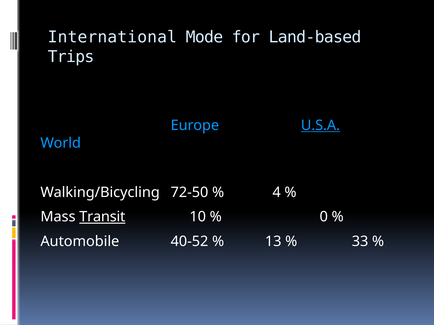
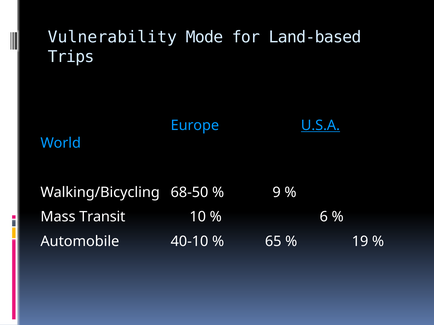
International: International -> Vulnerability
72-50: 72-50 -> 68-50
4: 4 -> 9
Transit underline: present -> none
0: 0 -> 6
40-52: 40-52 -> 40-10
13: 13 -> 65
33: 33 -> 19
